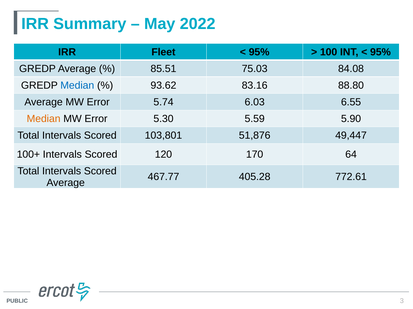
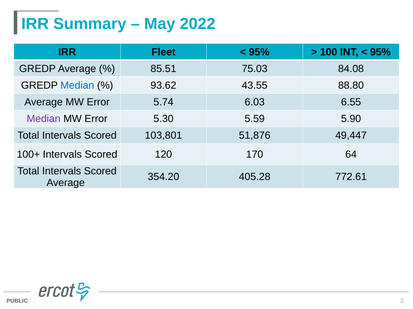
83.16: 83.16 -> 43.55
Median at (44, 119) colour: orange -> purple
467.77: 467.77 -> 354.20
